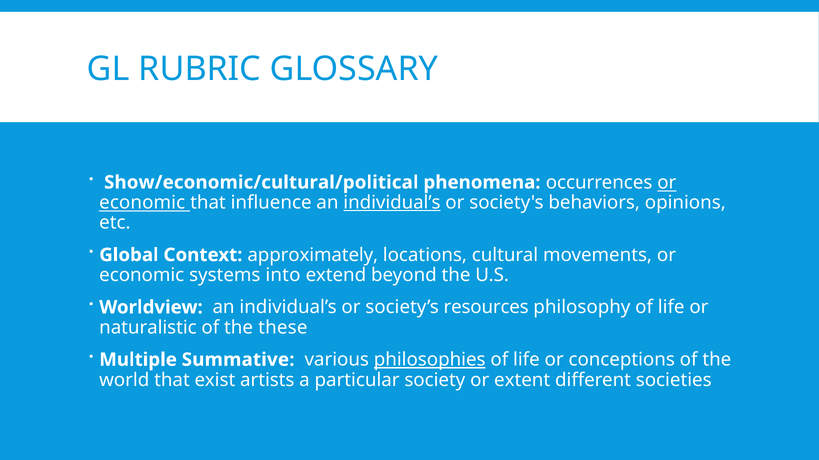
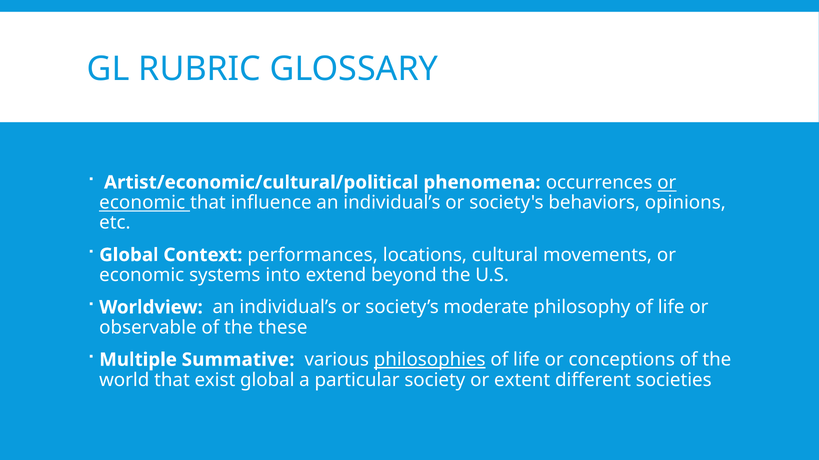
Show/economic/cultural/political: Show/economic/cultural/political -> Artist/economic/cultural/political
individual’s at (392, 203) underline: present -> none
approximately: approximately -> performances
resources: resources -> moderate
naturalistic: naturalistic -> observable
exist artists: artists -> global
